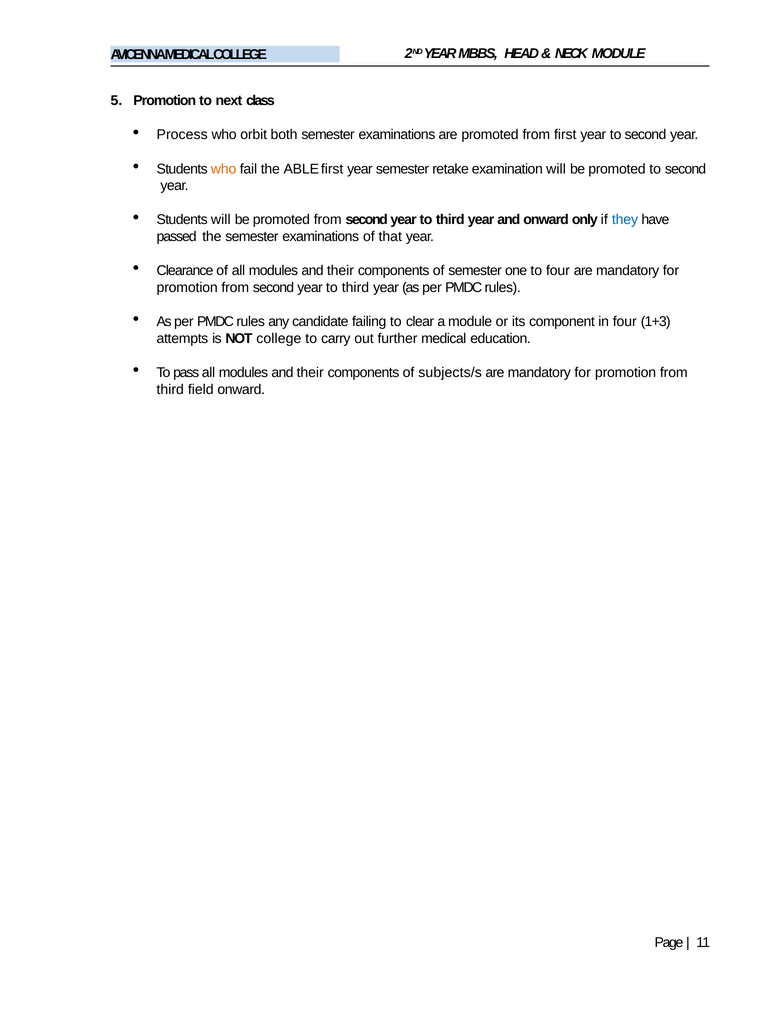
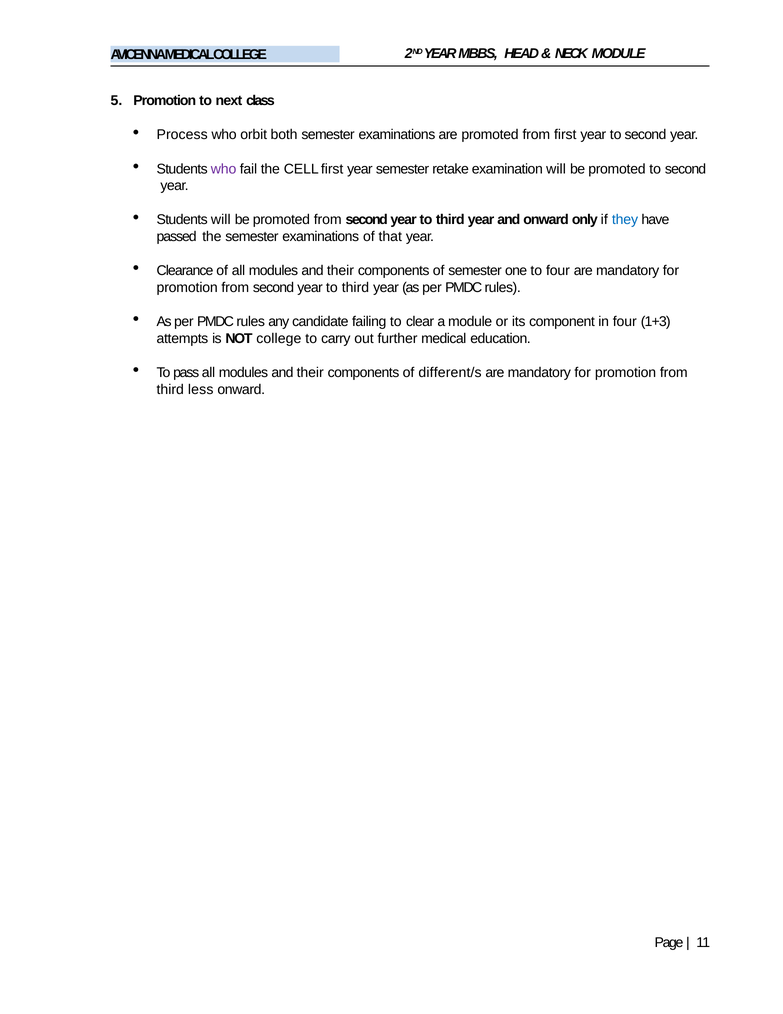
who at (224, 169) colour: orange -> purple
ABLE: ABLE -> CELL
subjects/s: subjects/s -> different/s
field: field -> less
